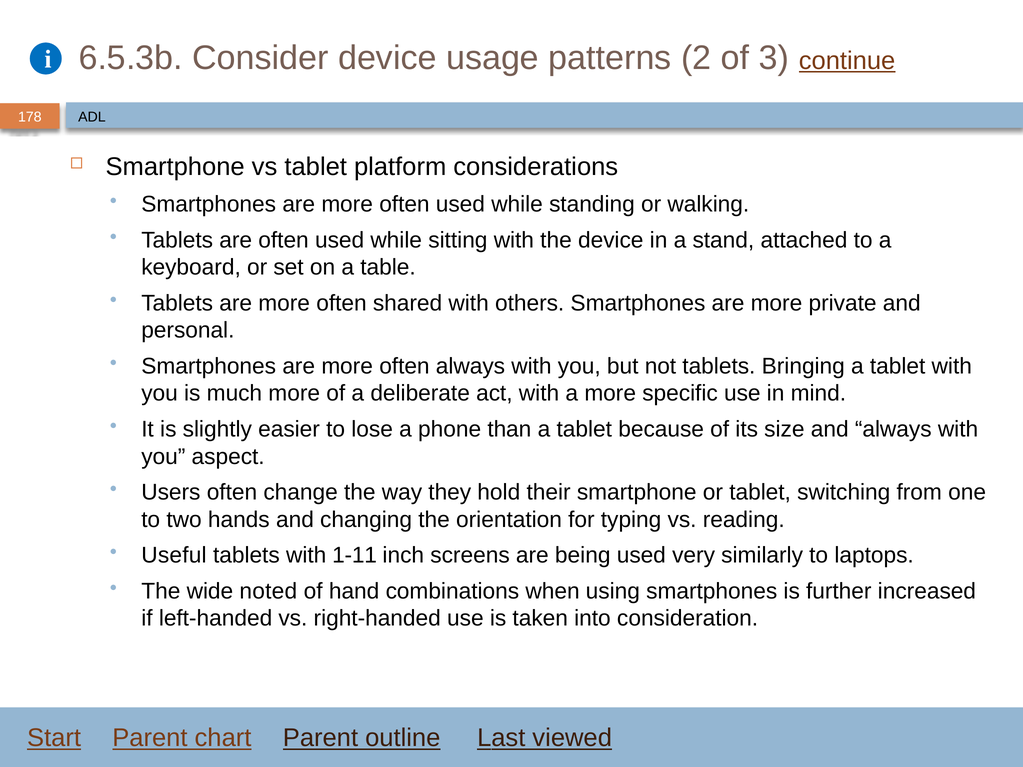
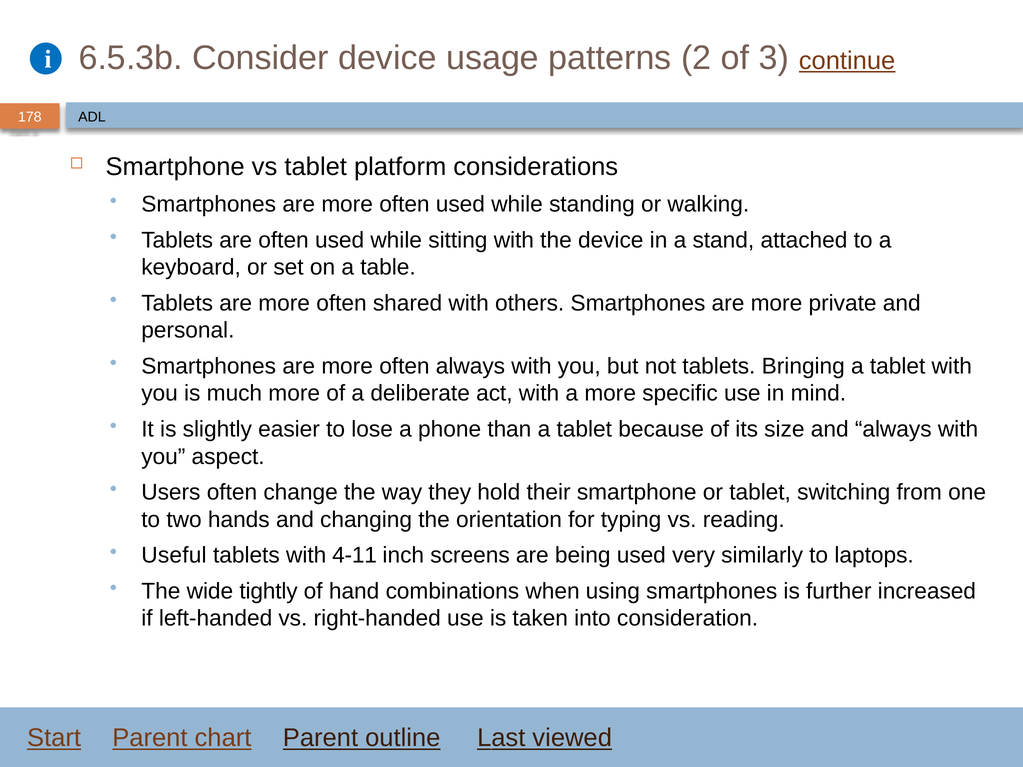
1-11: 1-11 -> 4-11
noted: noted -> tightly
